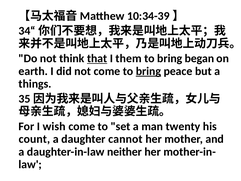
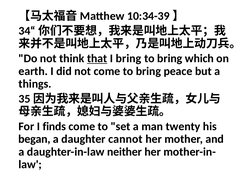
I them: them -> bring
began: began -> which
bring at (148, 71) underline: present -> none
wish: wish -> finds
count: count -> began
